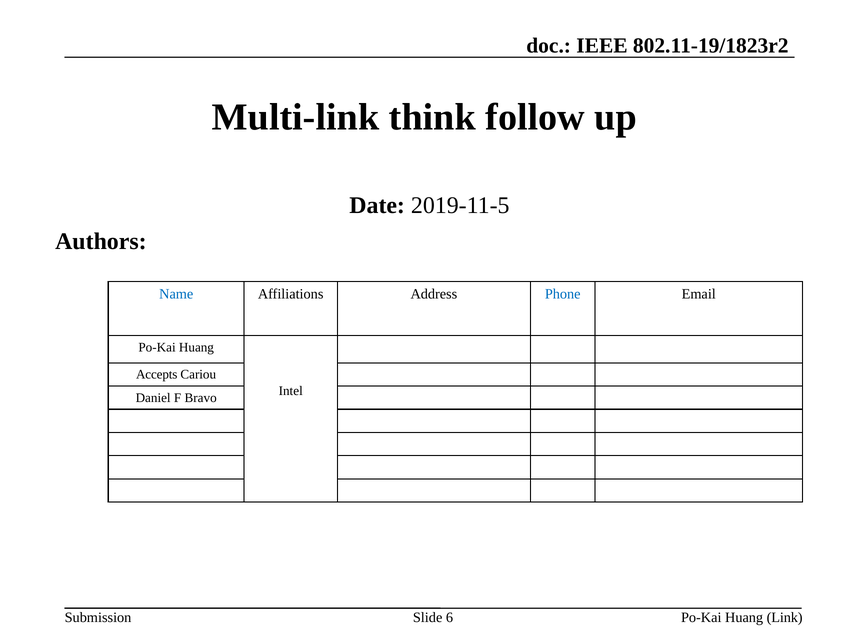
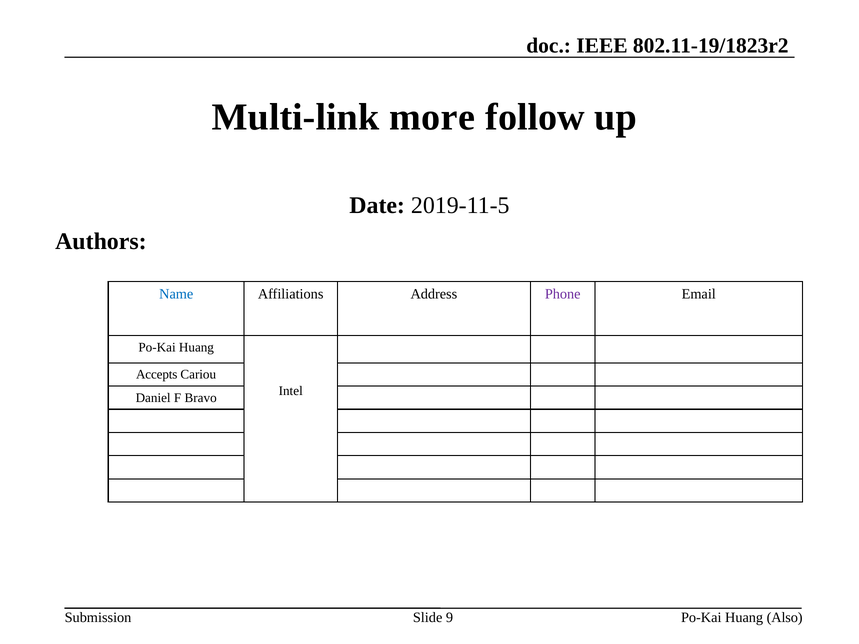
think: think -> more
Phone colour: blue -> purple
6: 6 -> 9
Link: Link -> Also
